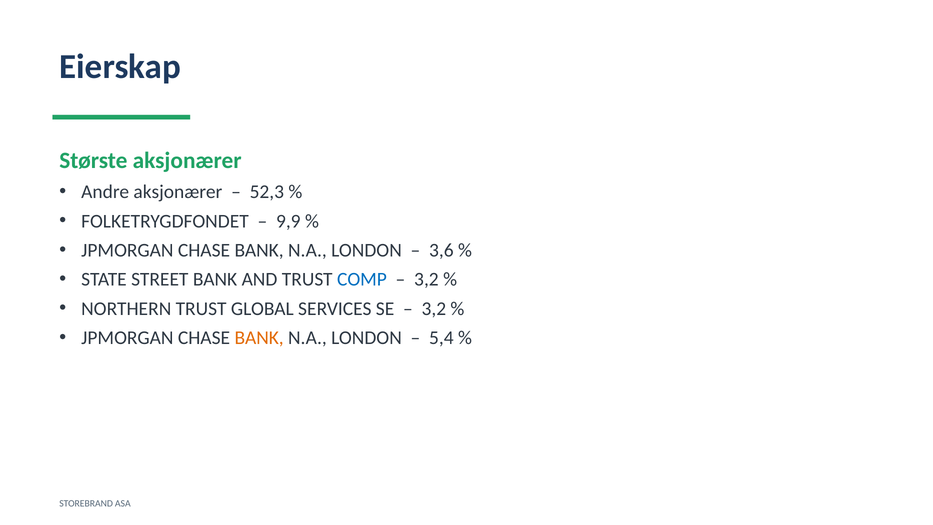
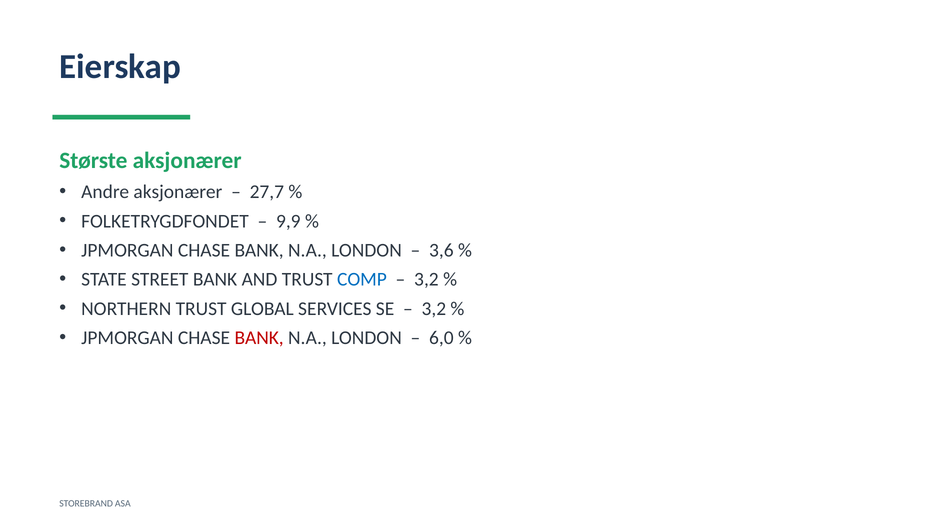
52,3: 52,3 -> 27,7
BANK at (259, 338) colour: orange -> red
5,4: 5,4 -> 6,0
